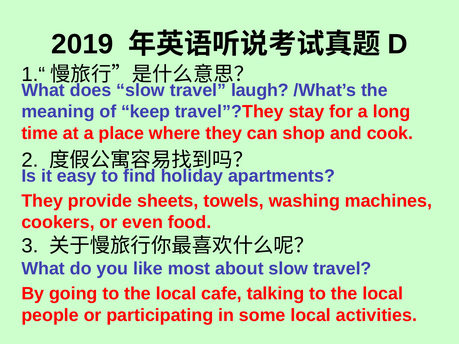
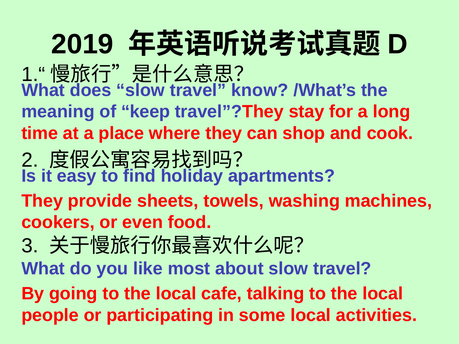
laugh: laugh -> know
